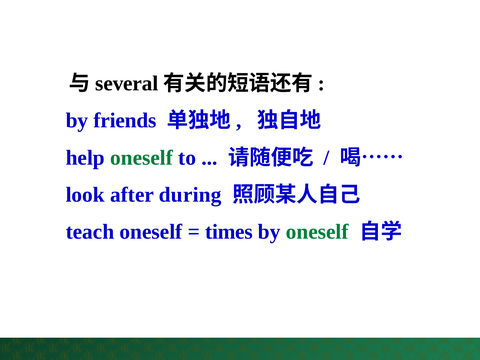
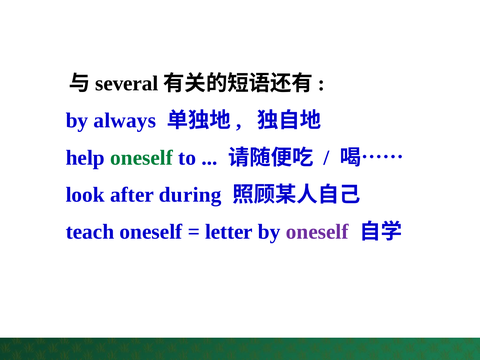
friends: friends -> always
times: times -> letter
oneself at (317, 232) colour: green -> purple
